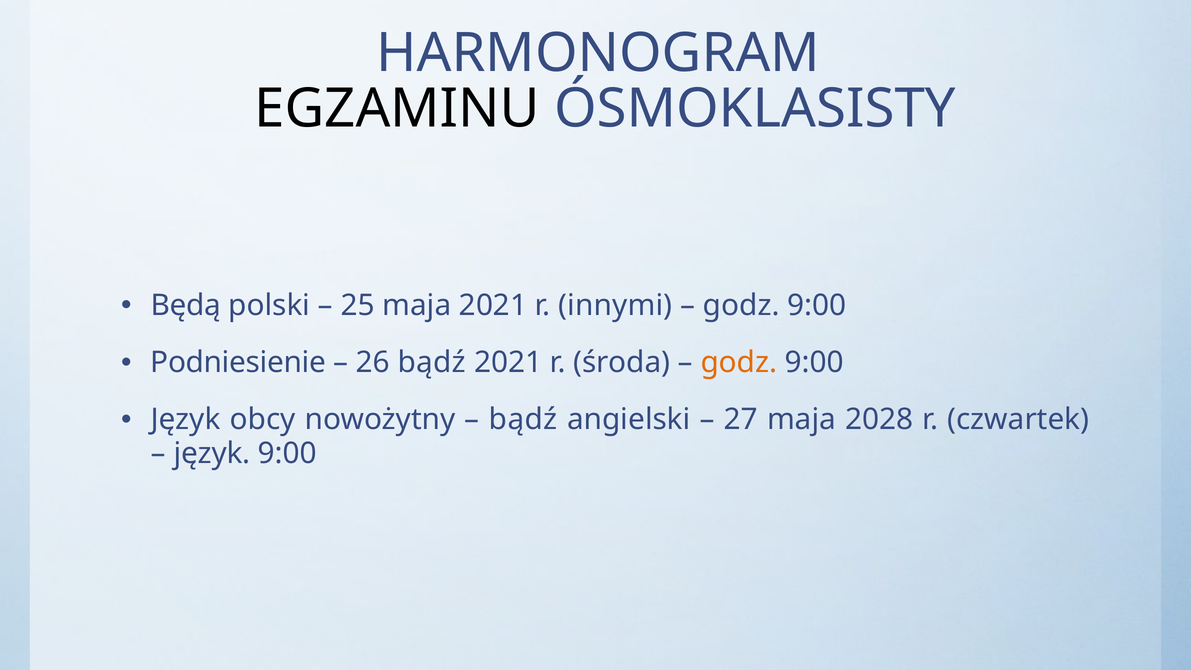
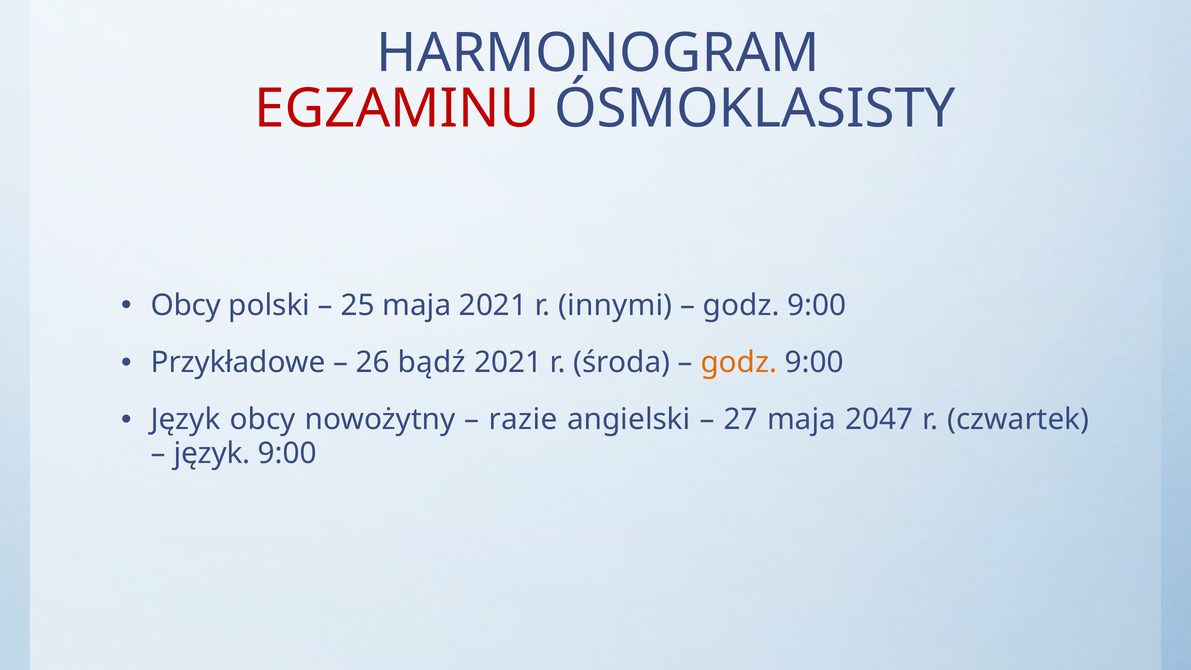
EGZAMINU colour: black -> red
Będą at (186, 306): Będą -> Obcy
Podniesienie: Podniesienie -> Przykładowe
bądź at (523, 420): bądź -> razie
2028: 2028 -> 2047
